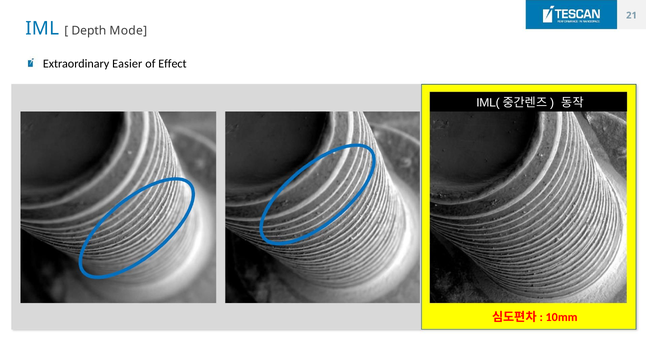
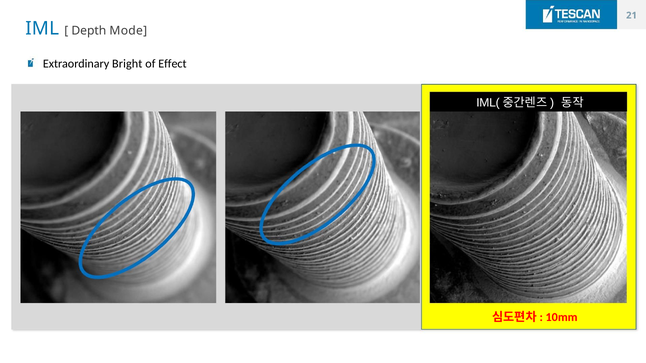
Easier: Easier -> Bright
